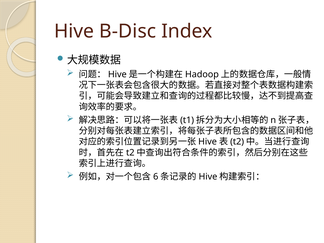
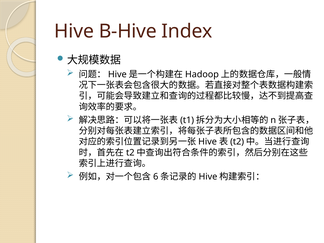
B-Disc: B-Disc -> B-Hive
